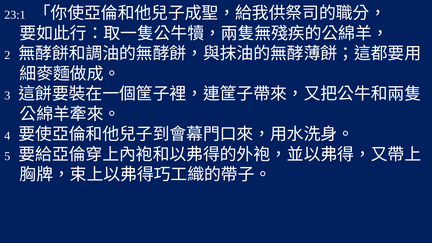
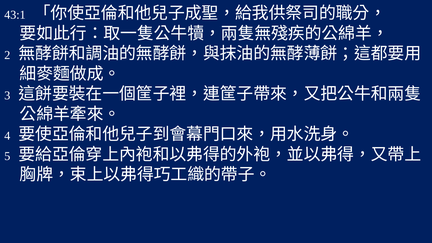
23:1: 23:1 -> 43:1
